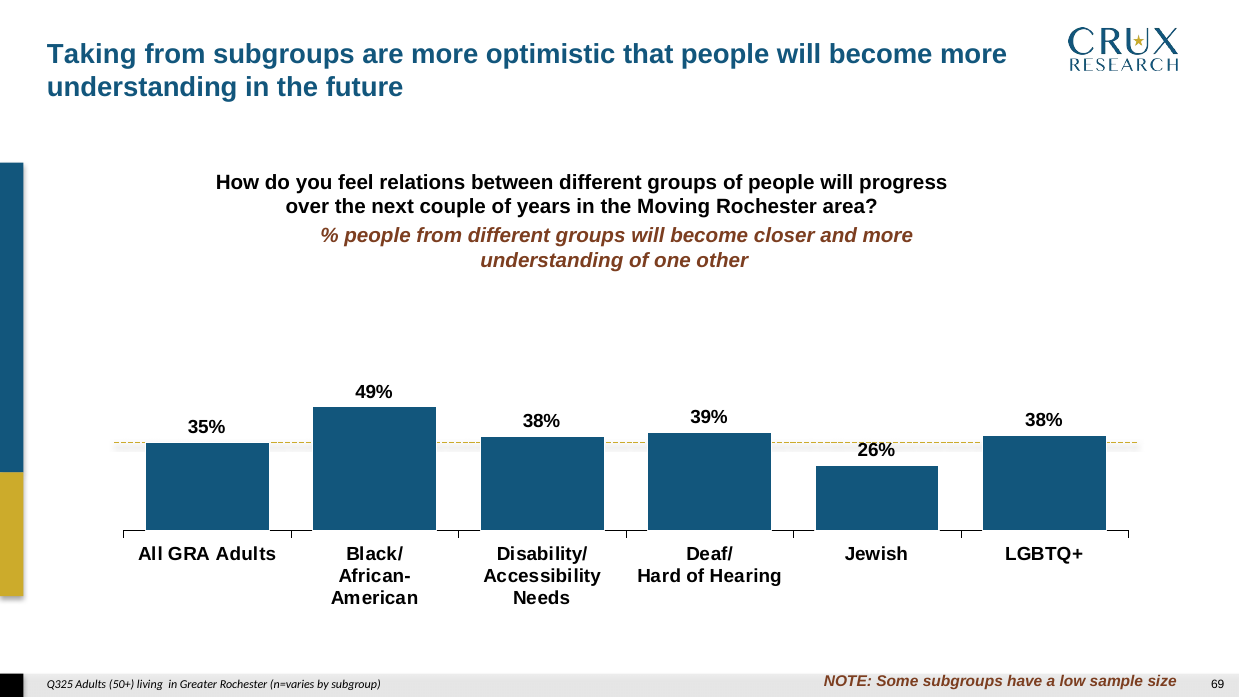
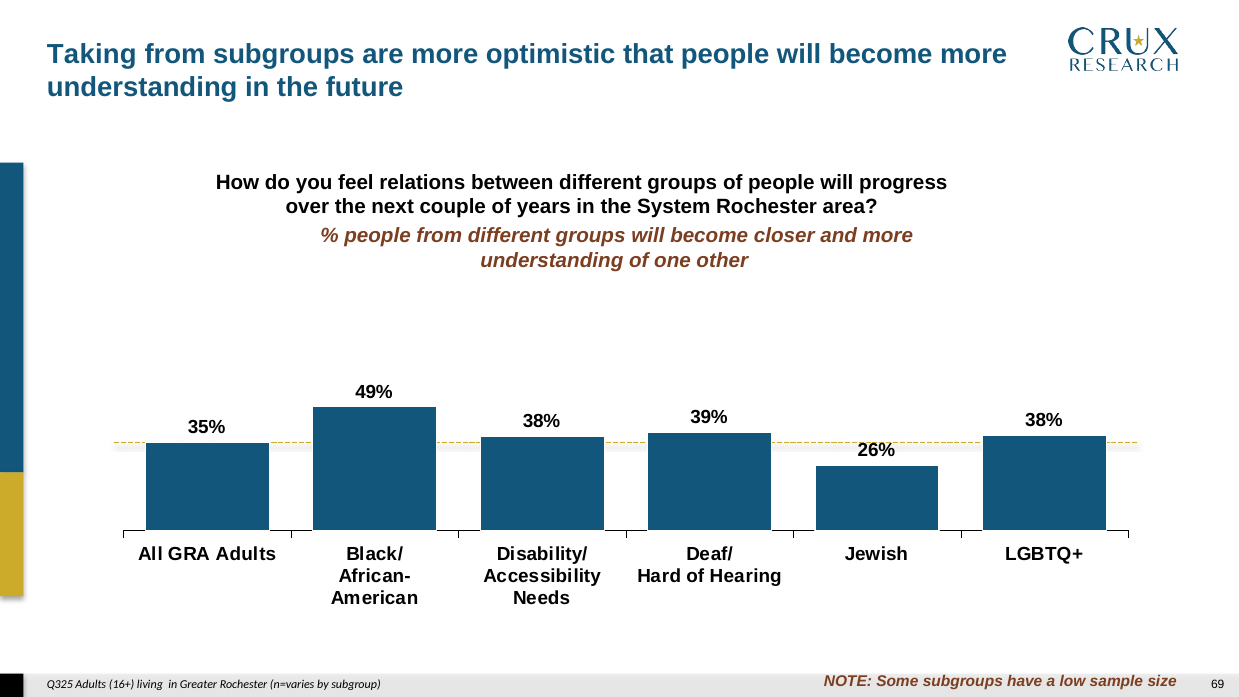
Moving: Moving -> System
50+: 50+ -> 16+
